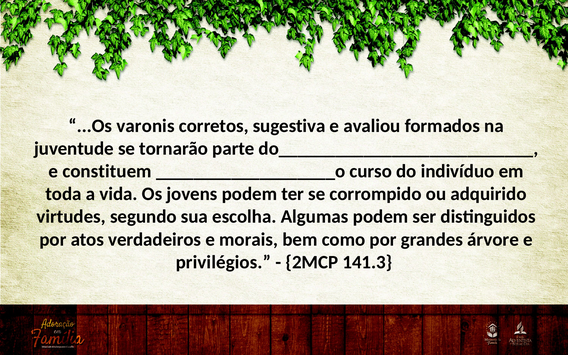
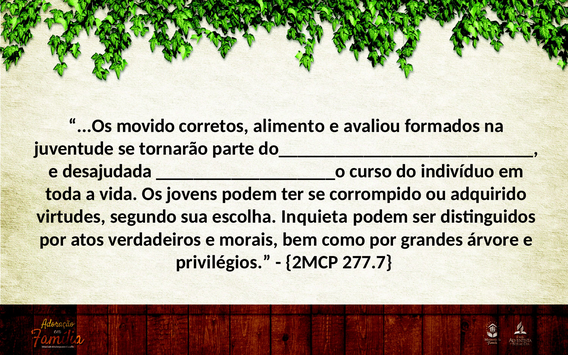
varonis: varonis -> movido
sugestiva: sugestiva -> alimento
constituem: constituem -> desajudada
Algumas: Algumas -> Inquieta
141.3: 141.3 -> 277.7
